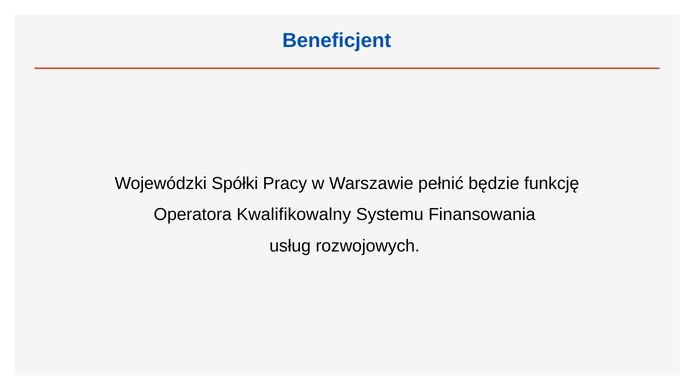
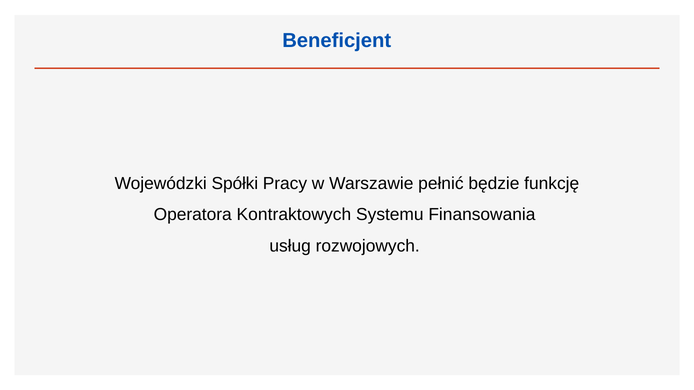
Kwalifikowalny: Kwalifikowalny -> Kontraktowych
